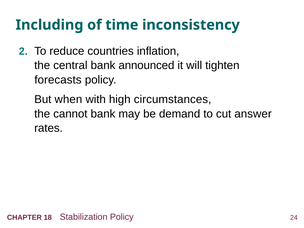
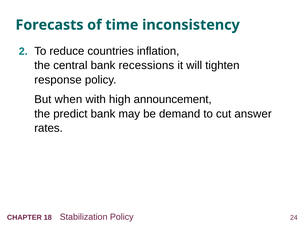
Including: Including -> Forecasts
announced: announced -> recessions
forecasts: forecasts -> response
circumstances: circumstances -> announcement
cannot: cannot -> predict
